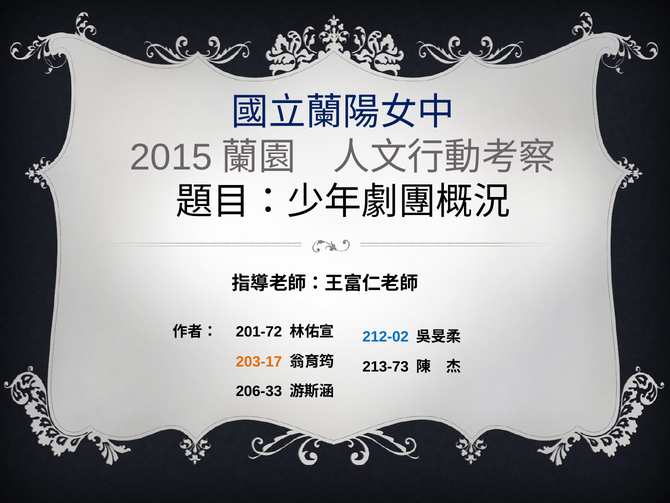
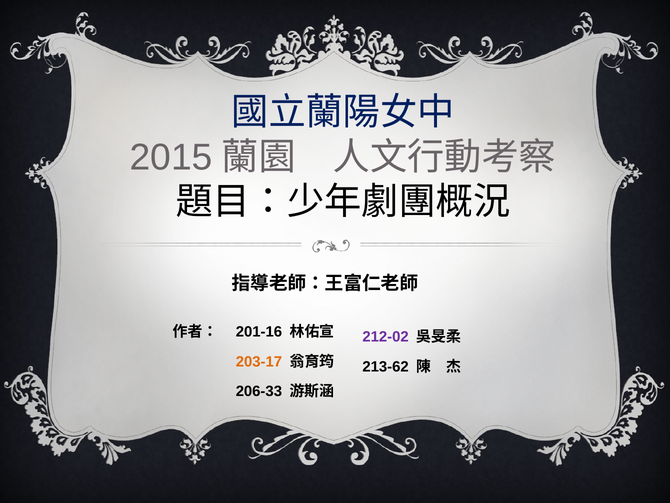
201-72: 201-72 -> 201-16
212-02 colour: blue -> purple
213-73: 213-73 -> 213-62
